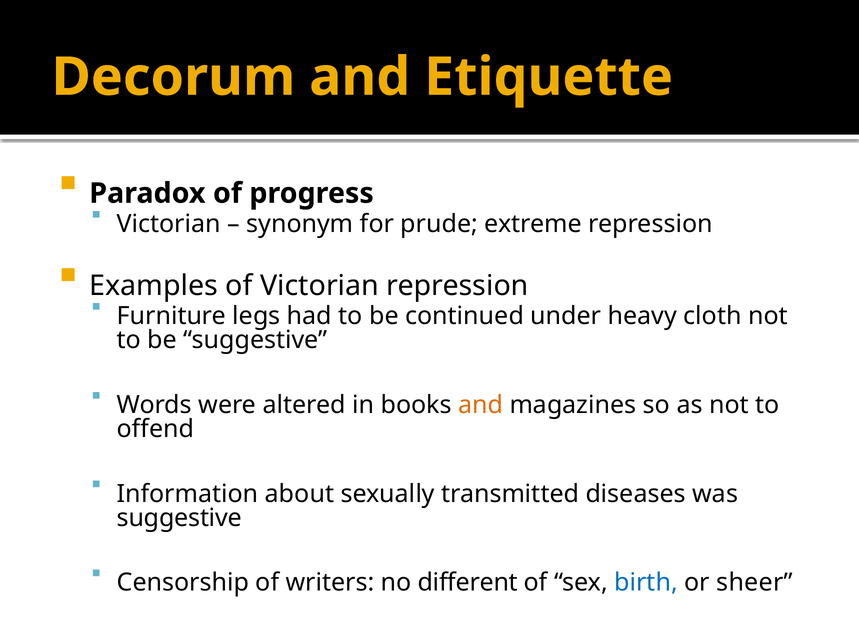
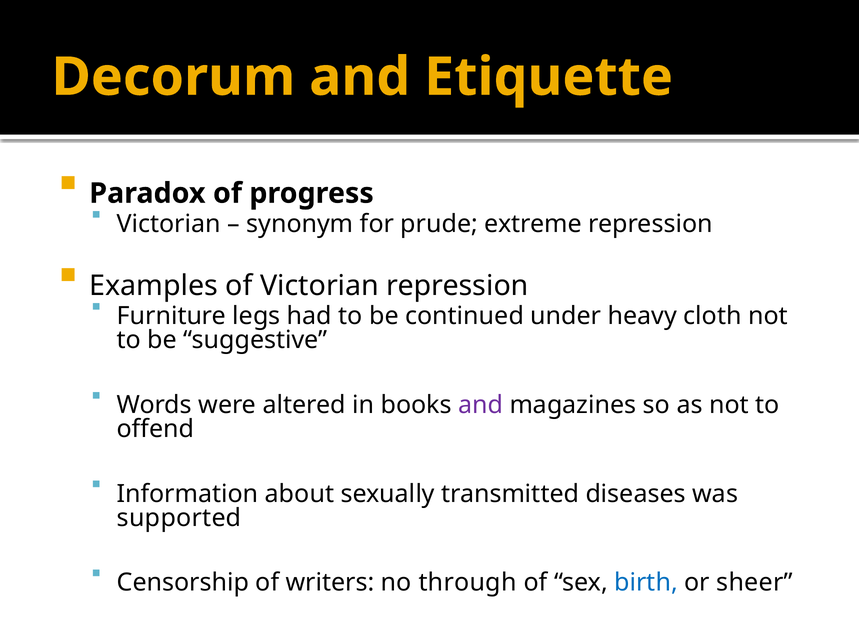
and at (481, 405) colour: orange -> purple
suggestive at (179, 518): suggestive -> supported
different: different -> through
